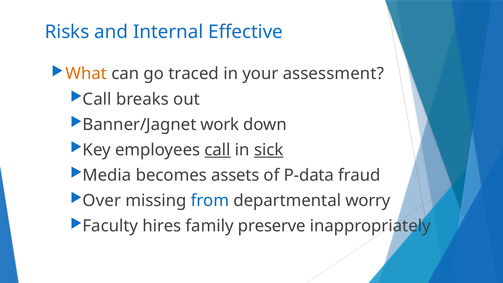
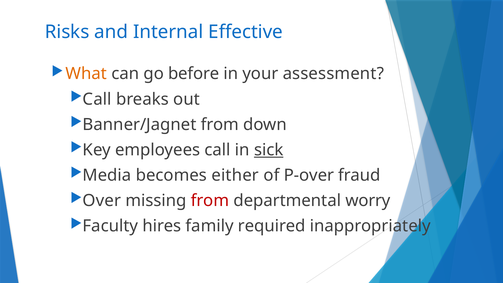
traced: traced -> before
Banner/Jagnet work: work -> from
call at (218, 150) underline: present -> none
assets: assets -> either
P-data: P-data -> P-over
from at (210, 201) colour: blue -> red
preserve: preserve -> required
